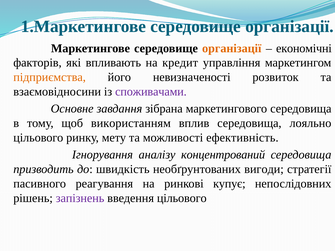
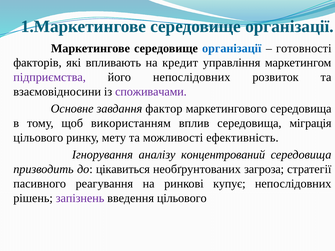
організації at (232, 48) colour: orange -> blue
економічні: економічні -> готовності
підприємства colour: orange -> purple
його невизначеності: невизначеності -> непослідовних
зібрана: зібрана -> фактор
лояльно: лояльно -> міграція
швидкість: швидкість -> цікавиться
вигоди: вигоди -> загроза
